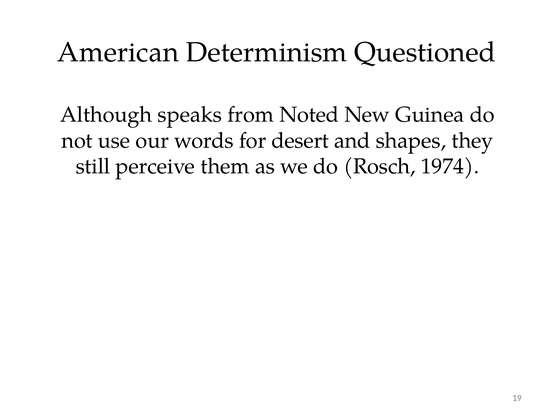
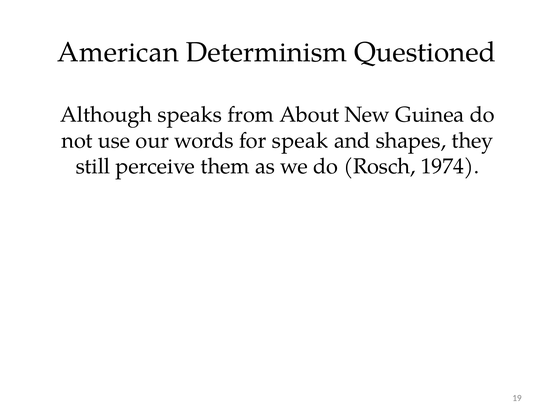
Noted: Noted -> About
desert: desert -> speak
